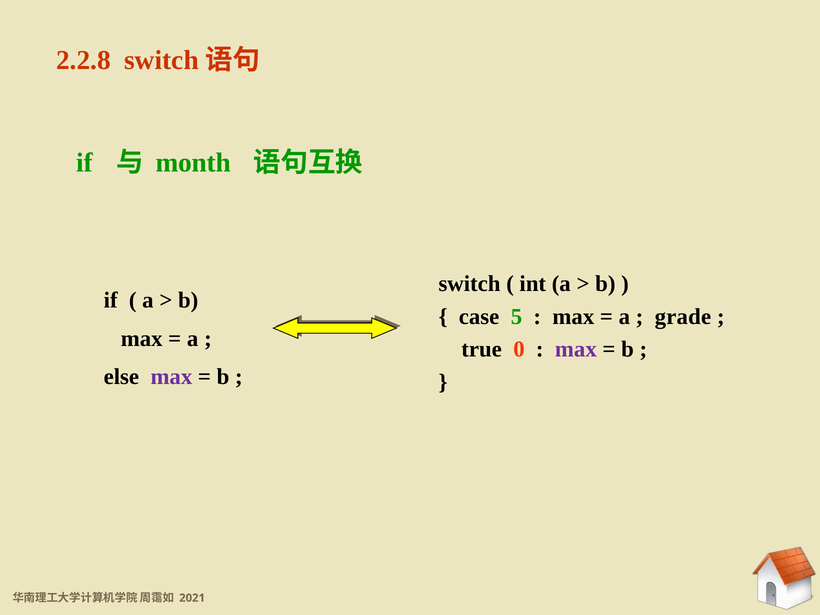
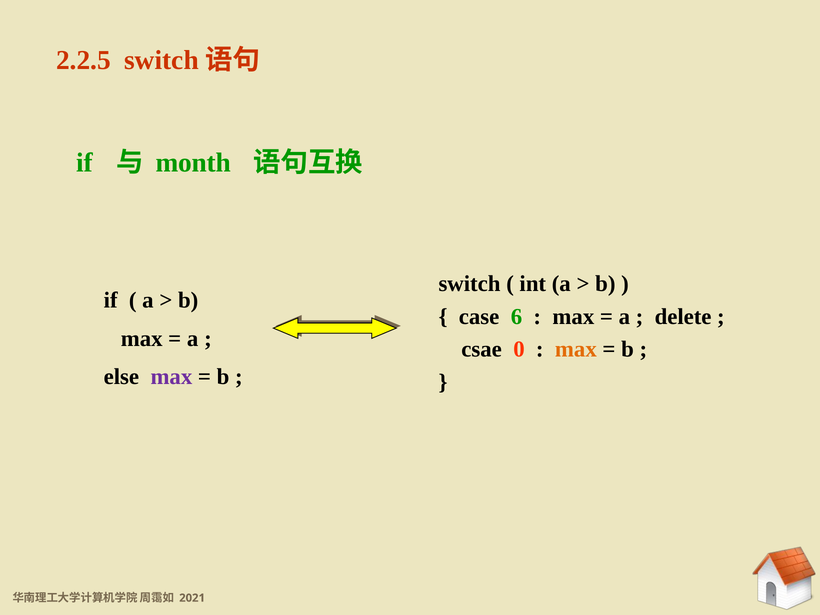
2.2.8: 2.2.8 -> 2.2.5
5: 5 -> 6
grade: grade -> delete
true: true -> csae
max at (576, 349) colour: purple -> orange
